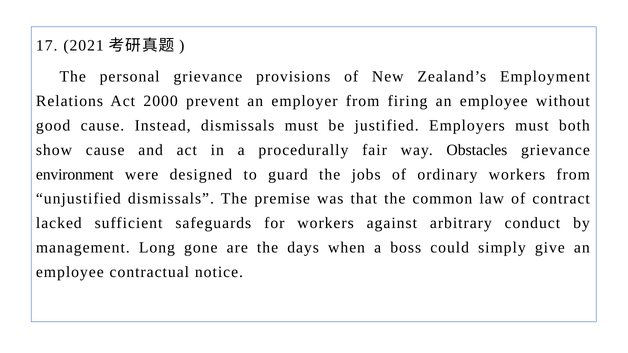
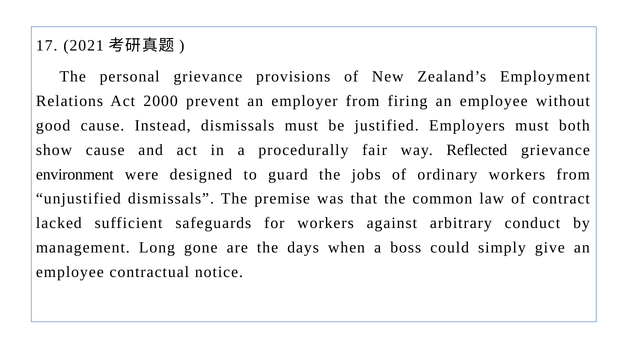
Obstacles: Obstacles -> Reflected
